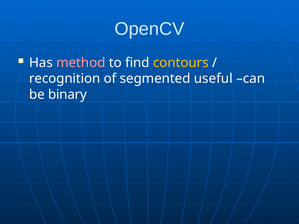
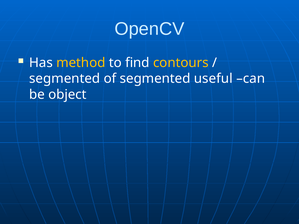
method colour: pink -> yellow
recognition at (65, 79): recognition -> segmented
binary: binary -> object
